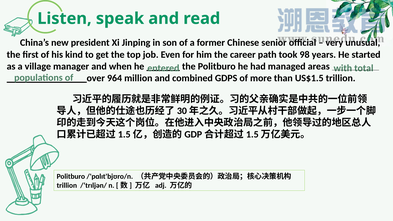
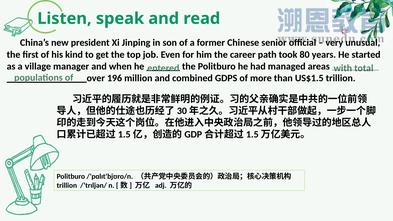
98: 98 -> 80
964: 964 -> 196
